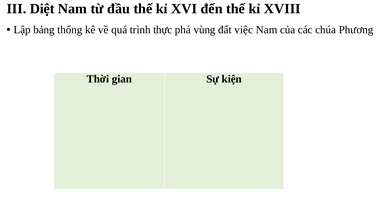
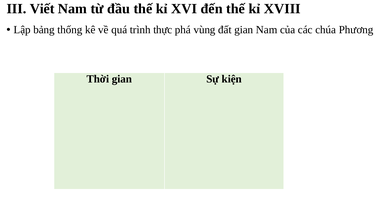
Diệt: Diệt -> Viết
đất việc: việc -> gian
